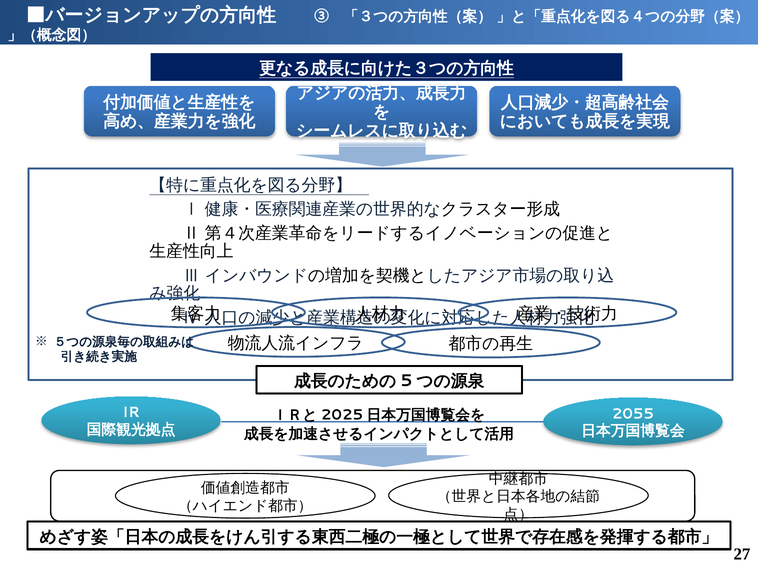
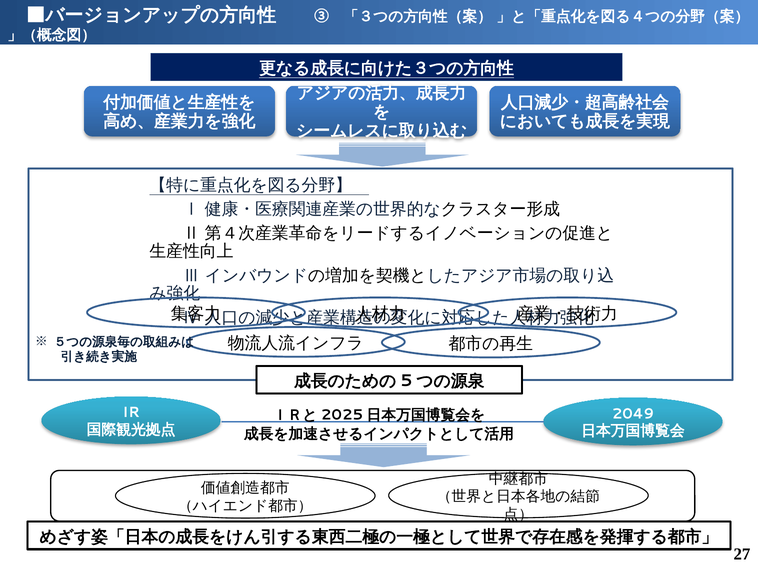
2055: 2055 -> 2049
